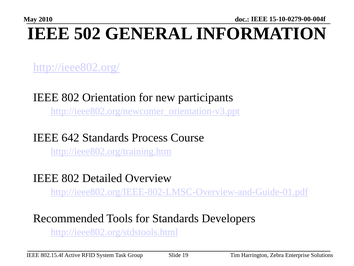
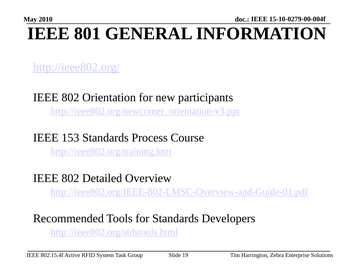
502: 502 -> 801
642: 642 -> 153
